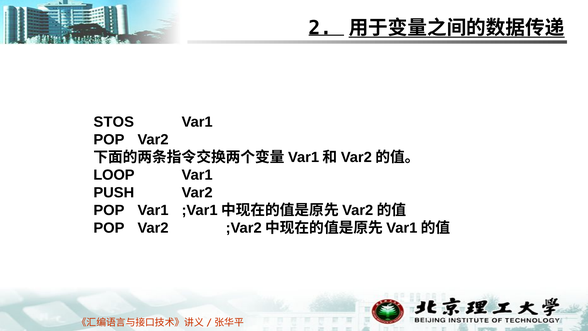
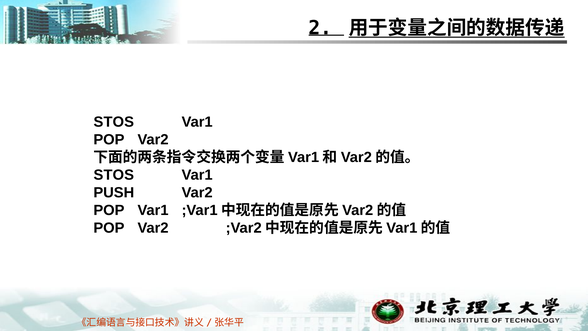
LOOP at (114, 175): LOOP -> STOS
